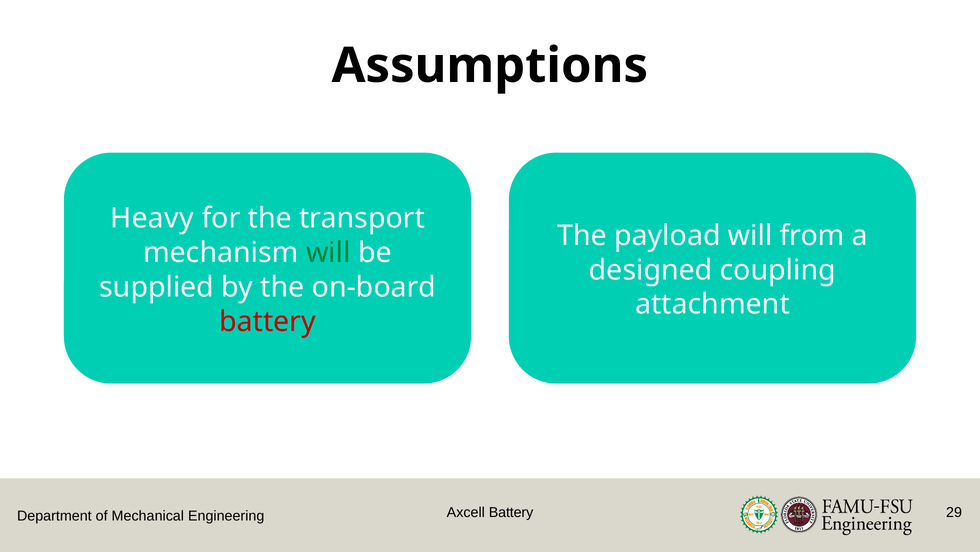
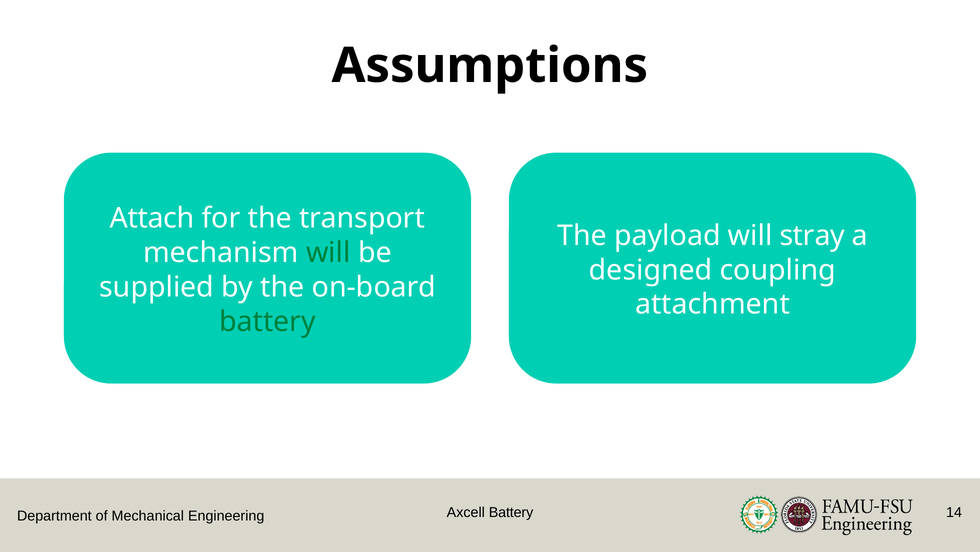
Heavy: Heavy -> Attach
from: from -> stray
battery at (267, 321) colour: red -> green
29: 29 -> 14
